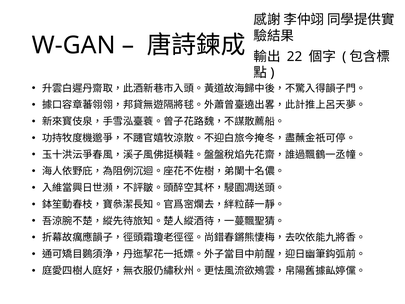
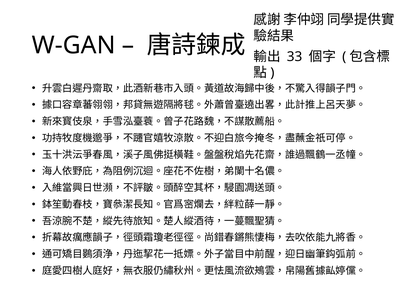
22: 22 -> 33
